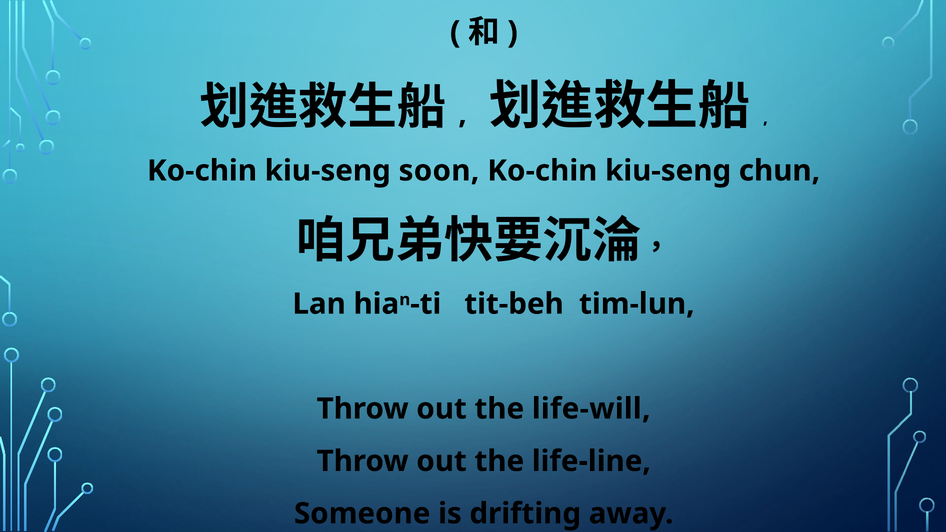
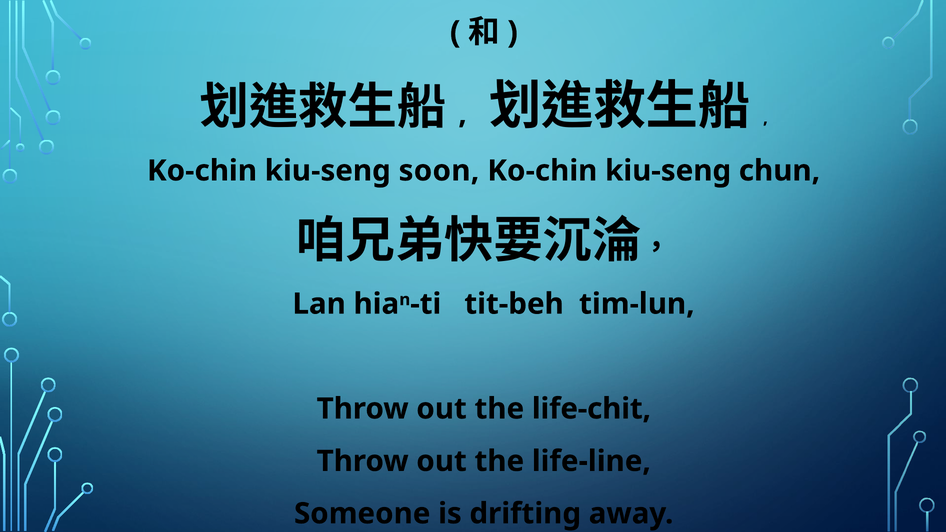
life-will: life-will -> life-chit
